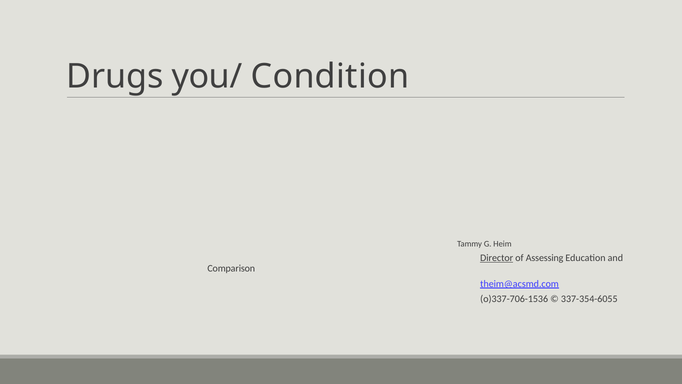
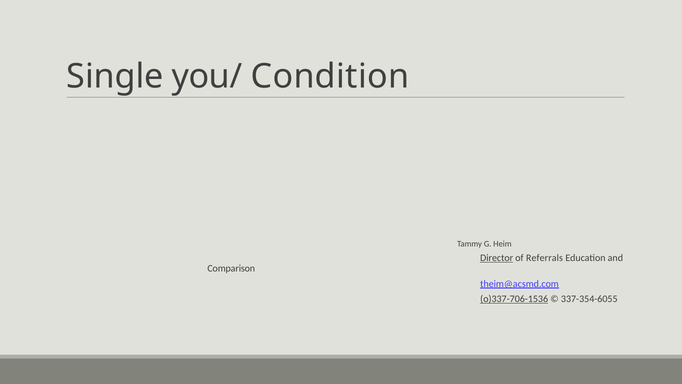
Drugs: Drugs -> Single
Assessing: Assessing -> Referrals
o)337-706-1536 underline: none -> present
